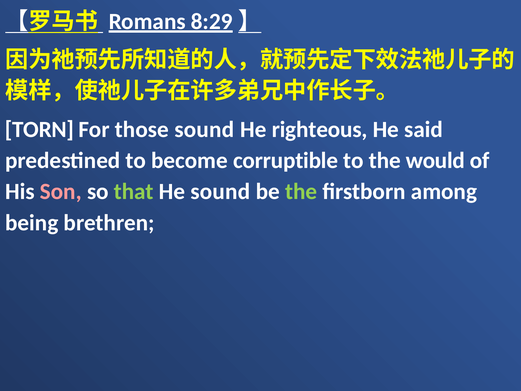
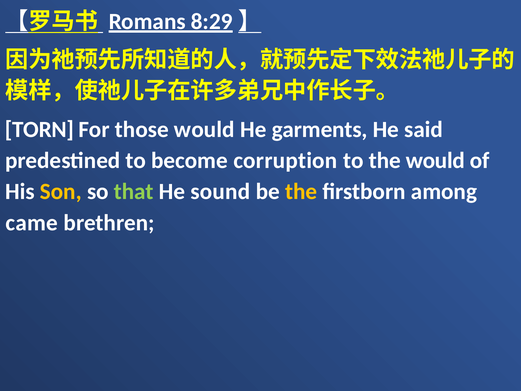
those sound: sound -> would
righteous: righteous -> garments
corruptible: corruptible -> corruption
Son colour: pink -> yellow
the at (301, 192) colour: light green -> yellow
being: being -> came
